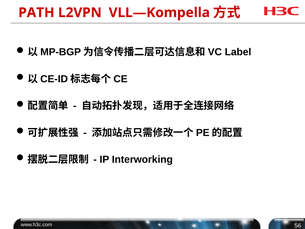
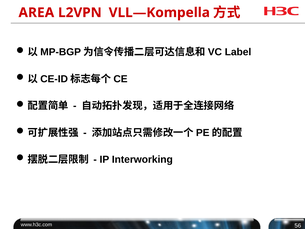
PATH: PATH -> AREA
